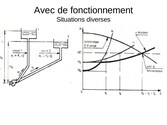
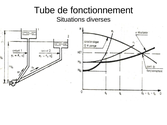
Avec: Avec -> Tube
